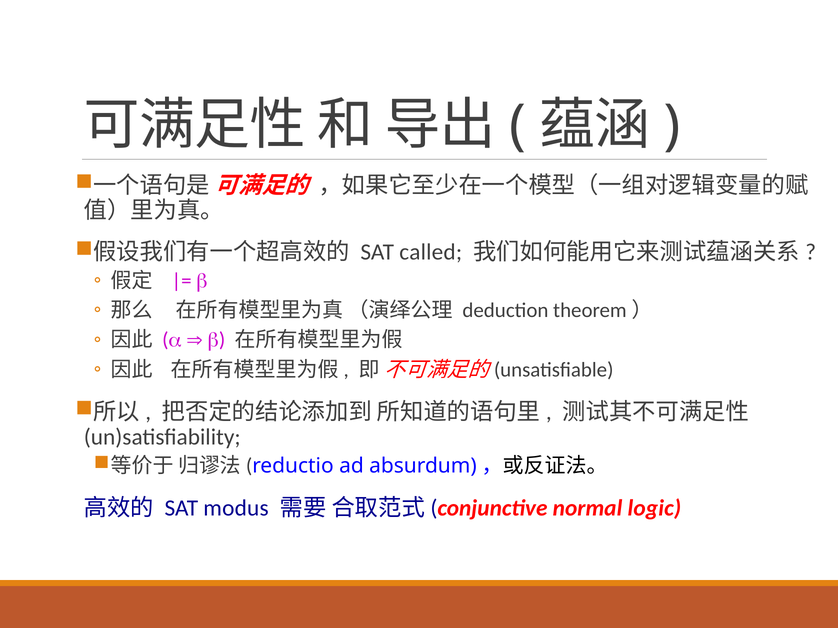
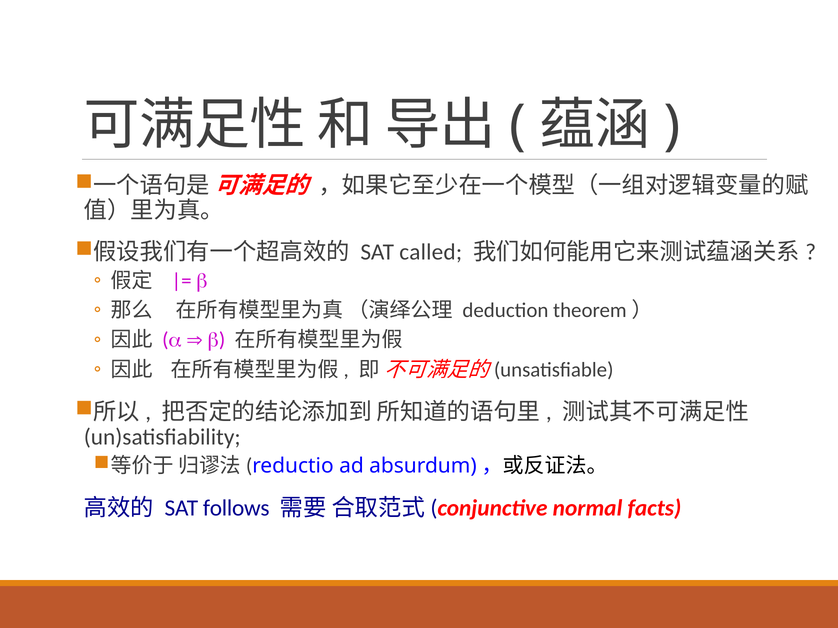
modus: modus -> follows
logic: logic -> facts
